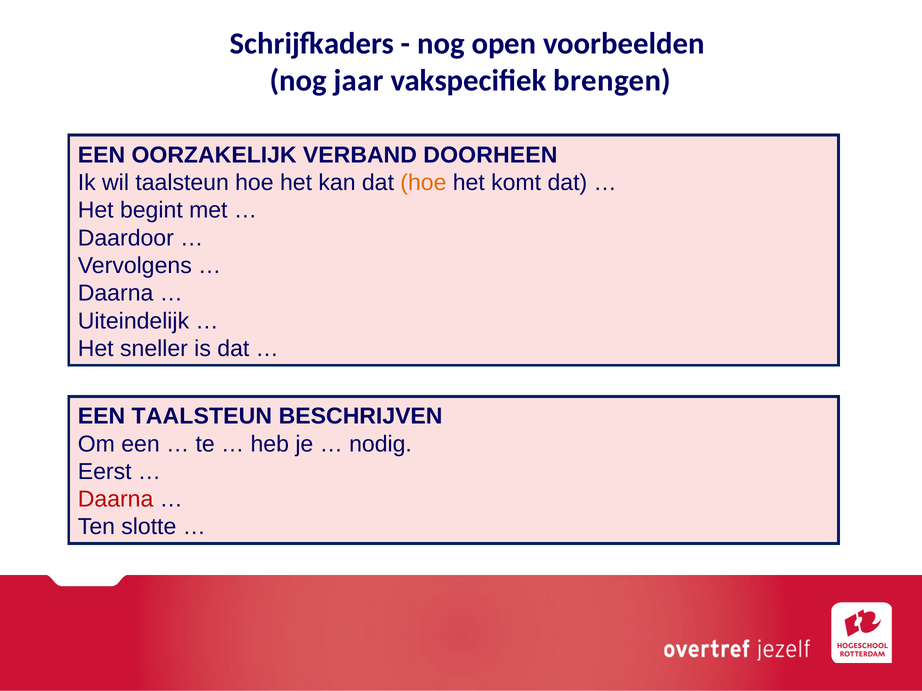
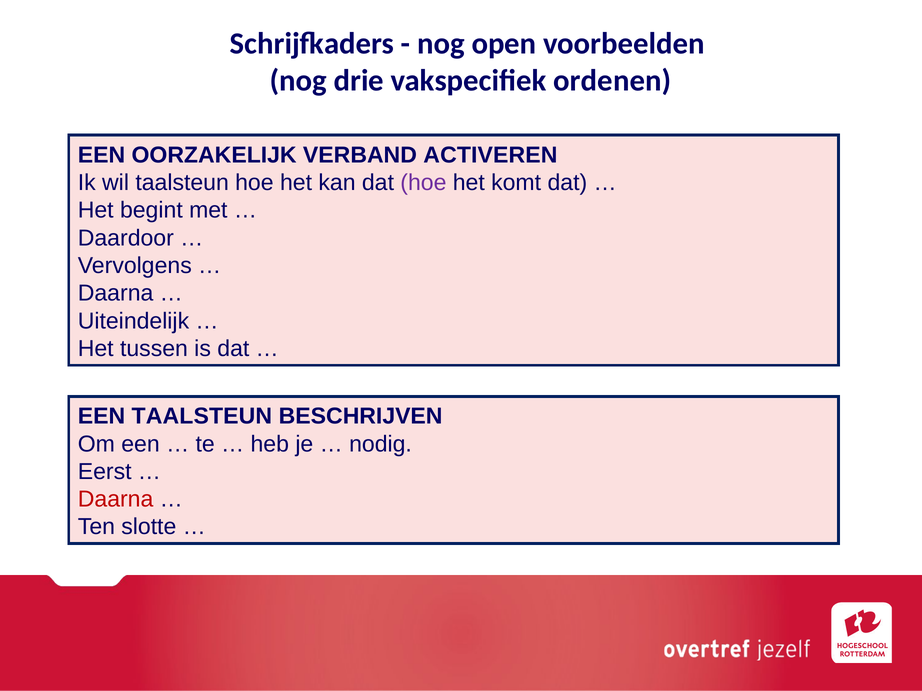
jaar: jaar -> drie
brengen: brengen -> ordenen
DOORHEEN: DOORHEEN -> ACTIVEREN
hoe at (423, 183) colour: orange -> purple
sneller: sneller -> tussen
